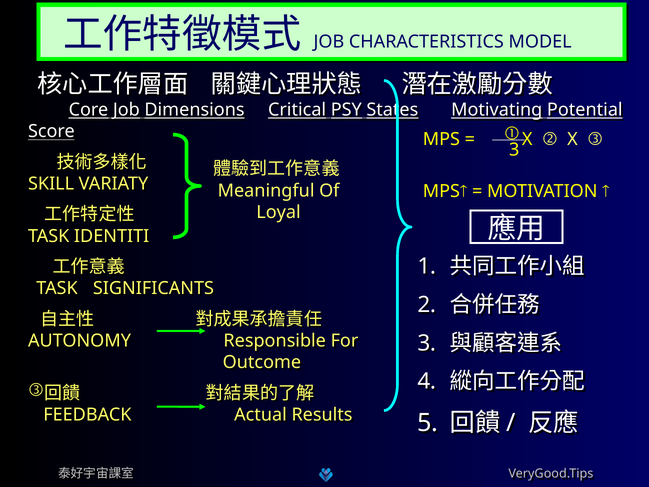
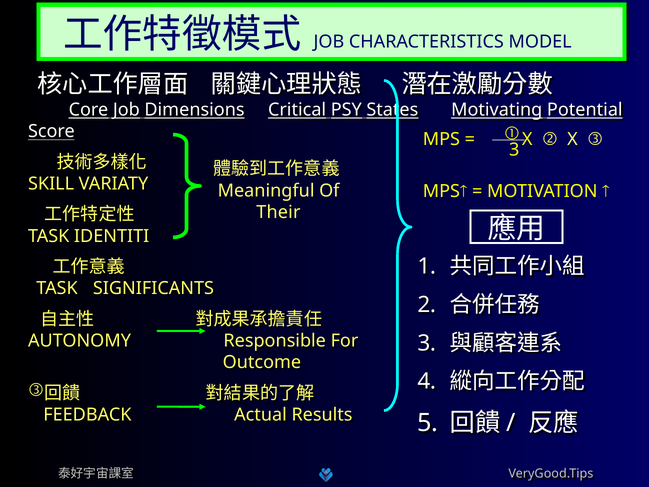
Loyal: Loyal -> Their
